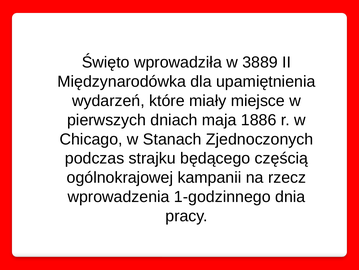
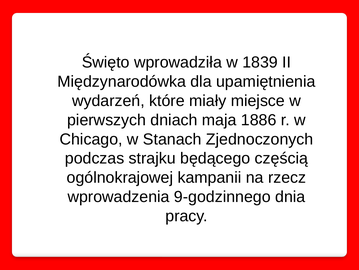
3889: 3889 -> 1839
1-godzinnego: 1-godzinnego -> 9-godzinnego
